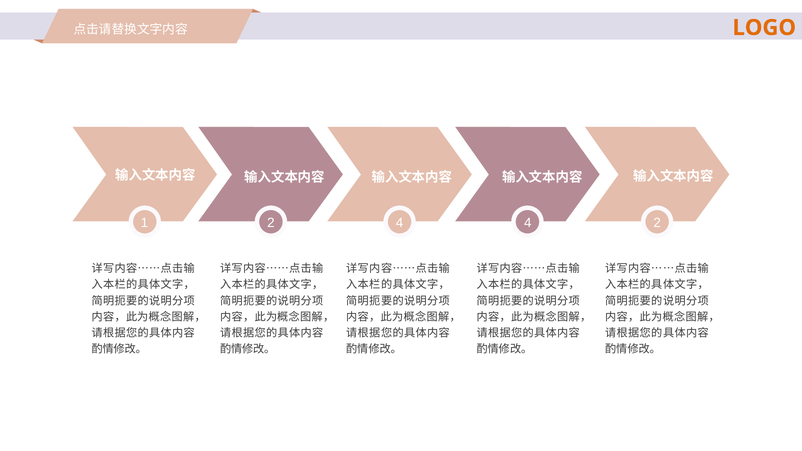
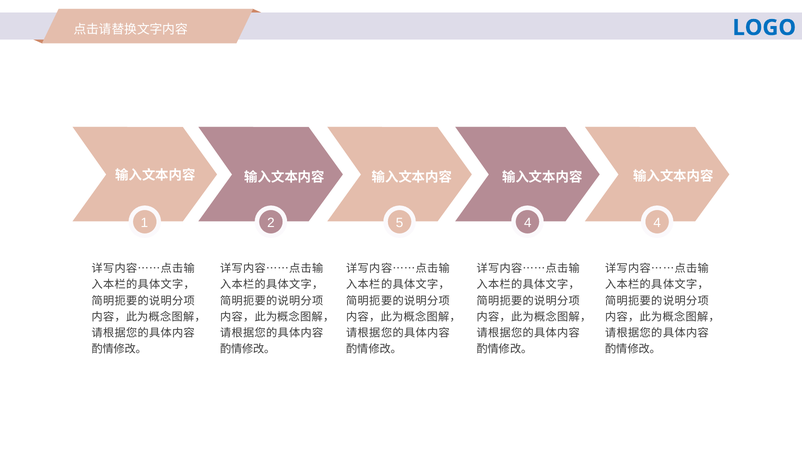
LOGO colour: orange -> blue
2 4: 4 -> 5
4 2: 2 -> 4
